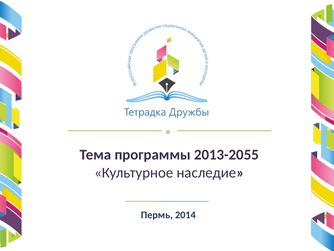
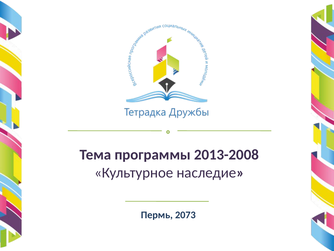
2013-2055: 2013-2055 -> 2013-2008
2014: 2014 -> 2073
